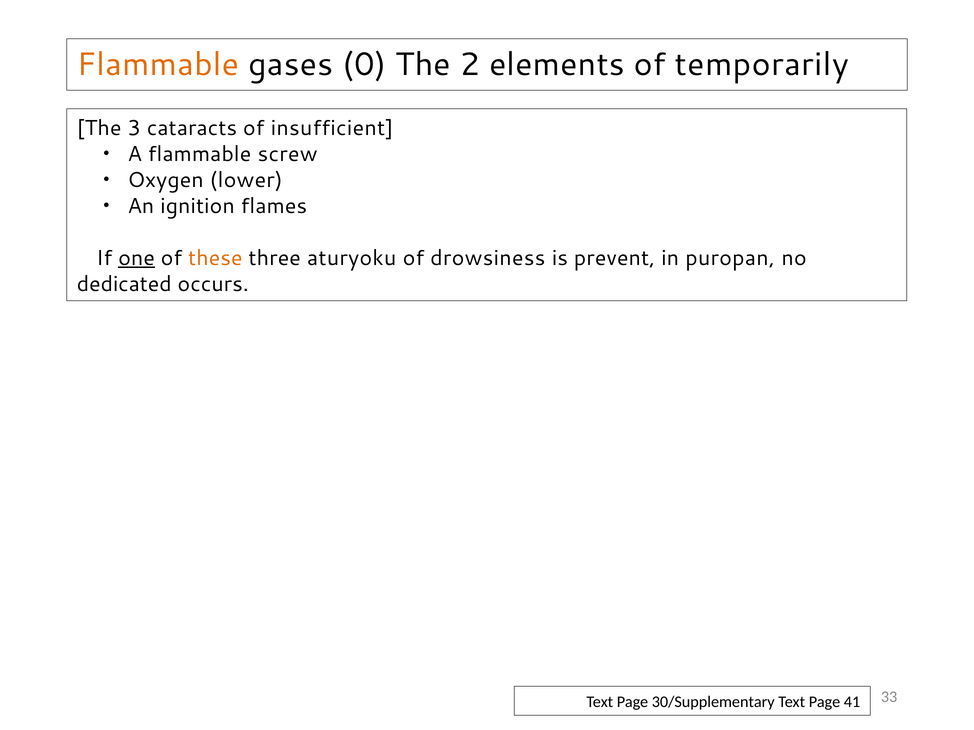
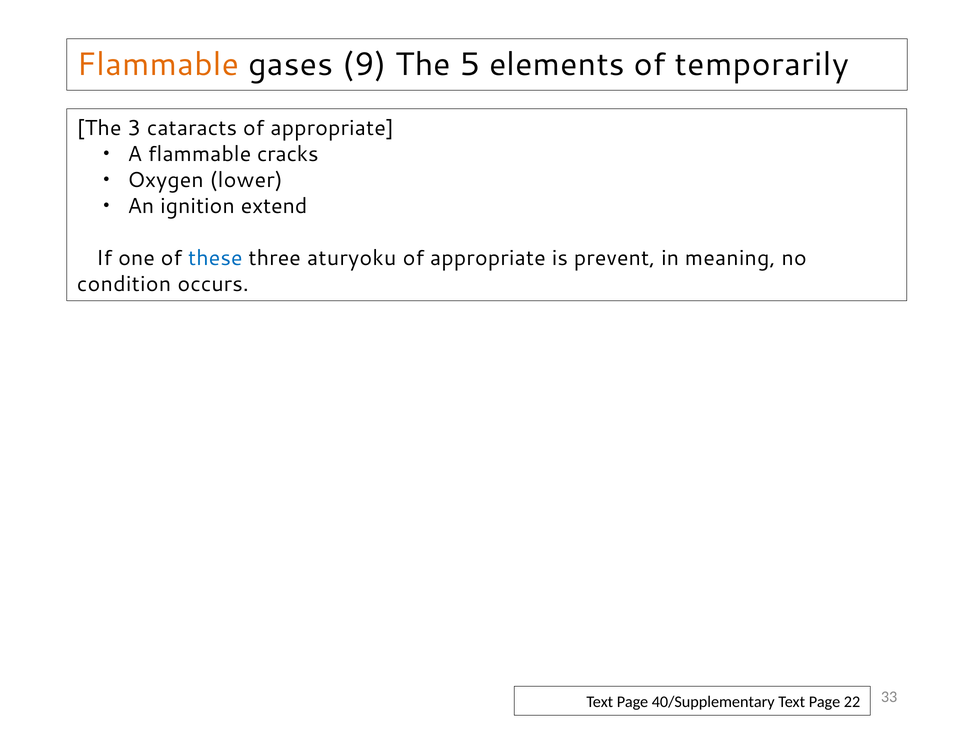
0: 0 -> 9
2: 2 -> 5
insufficient at (332, 128): insufficient -> appropriate
screw: screw -> cracks
flames: flames -> extend
one underline: present -> none
these colour: orange -> blue
drowsiness at (488, 258): drowsiness -> appropriate
puropan: puropan -> meaning
dedicated: dedicated -> condition
30/Supplementary: 30/Supplementary -> 40/Supplementary
41: 41 -> 22
